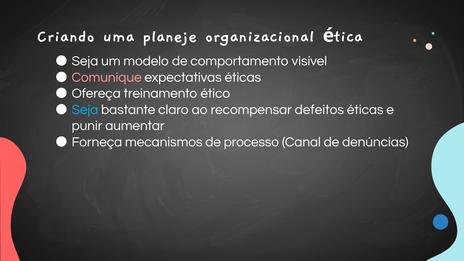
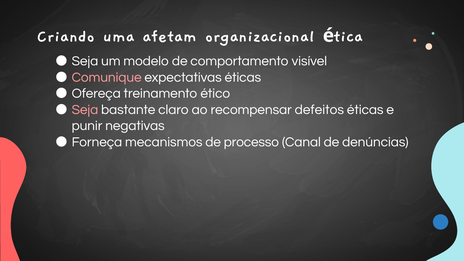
planeje: planeje -> afetam
Seja at (85, 110) colour: light blue -> pink
aumentar: aumentar -> negativas
